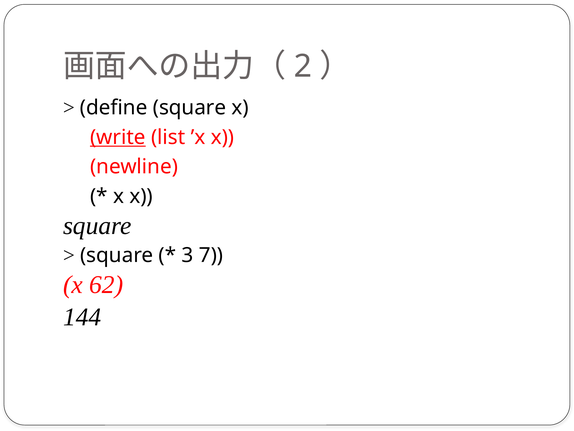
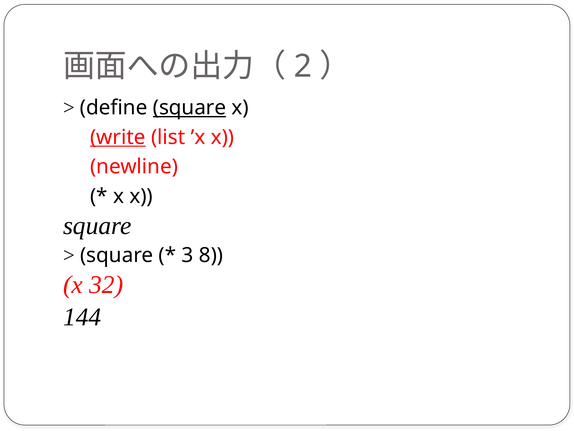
square at (190, 108) underline: none -> present
7: 7 -> 8
62: 62 -> 32
